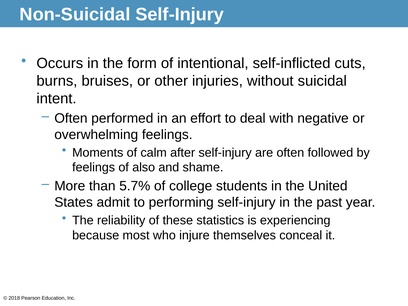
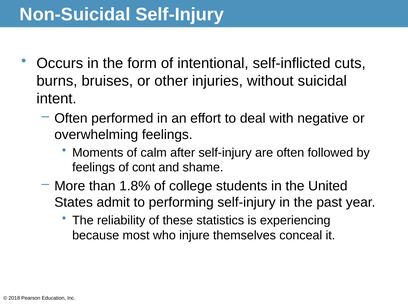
also: also -> cont
5.7%: 5.7% -> 1.8%
